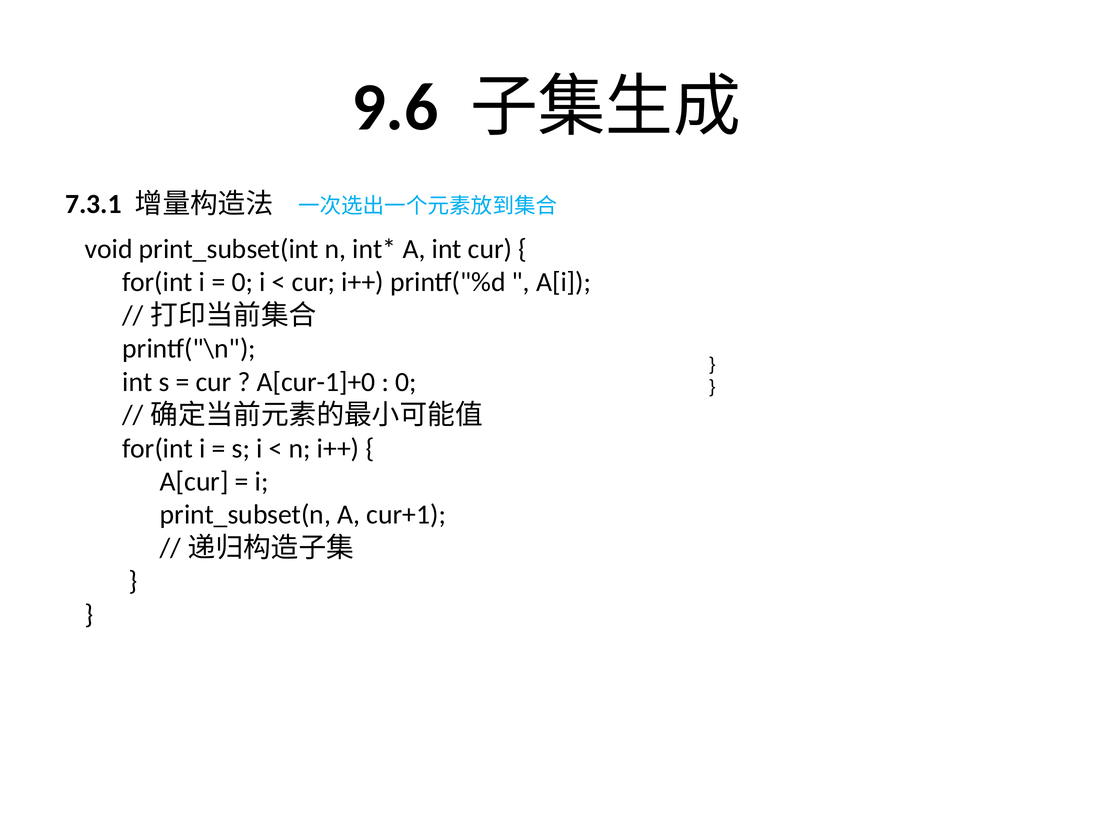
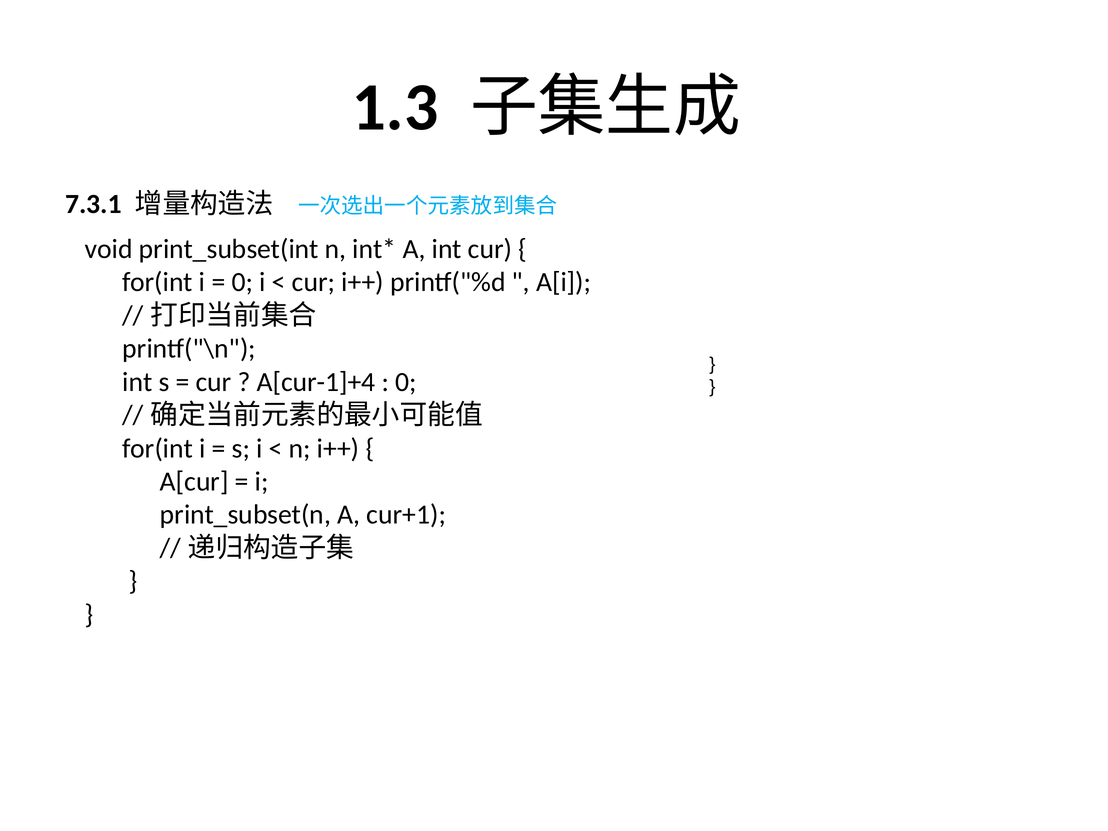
9.6: 9.6 -> 1.3
A[cur-1]+0: A[cur-1]+0 -> A[cur-1]+4
